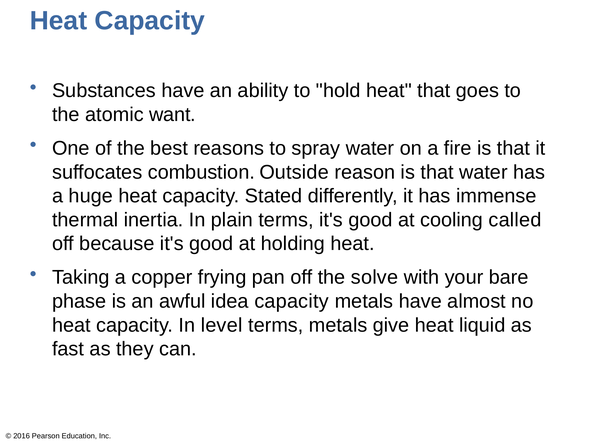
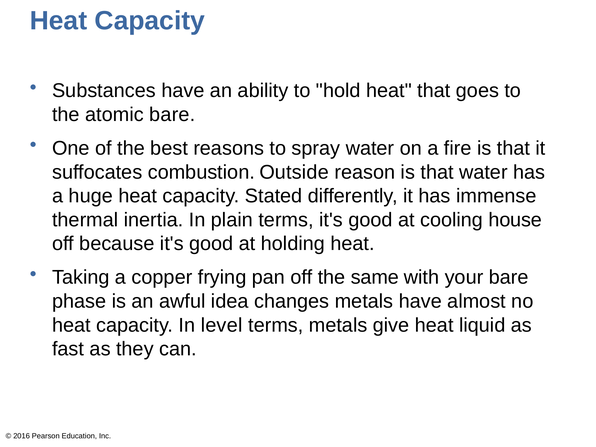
atomic want: want -> bare
called: called -> house
solve: solve -> same
idea capacity: capacity -> changes
